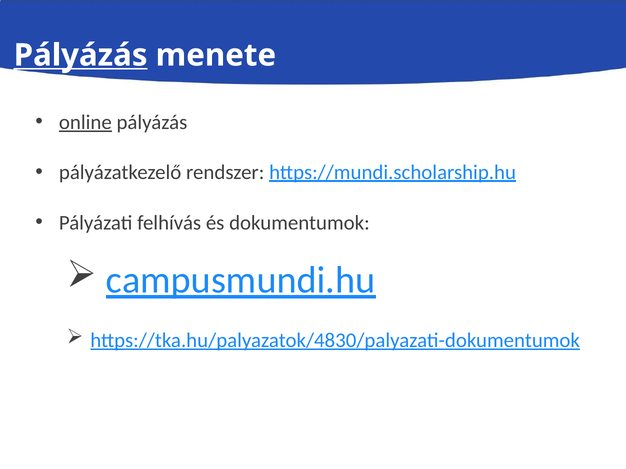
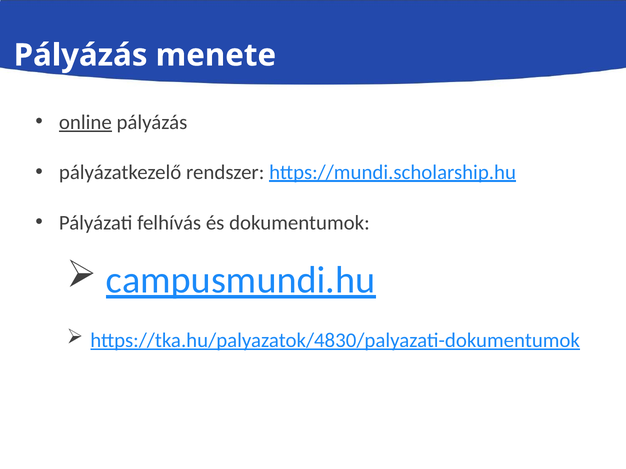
Pályázás at (81, 55) underline: present -> none
